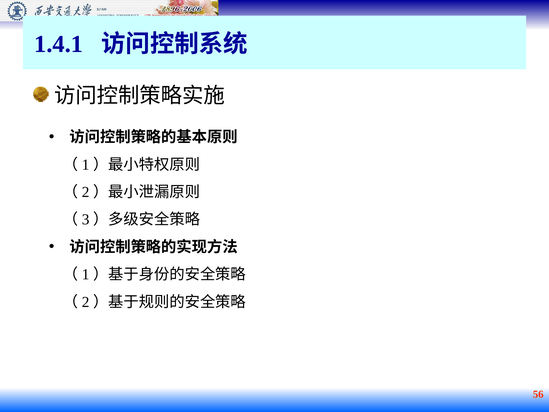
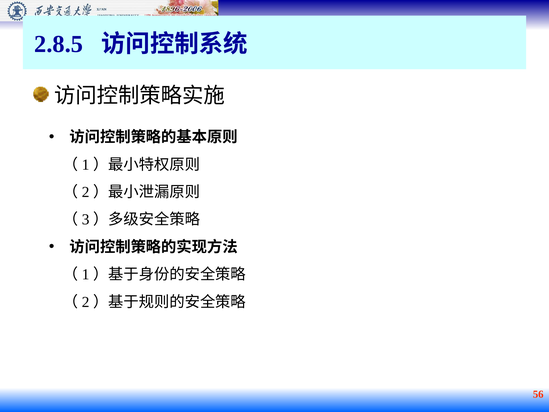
1.4.1: 1.4.1 -> 2.8.5
